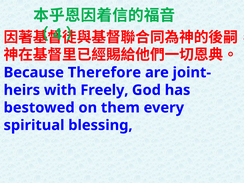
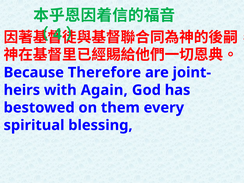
Freely: Freely -> Again
